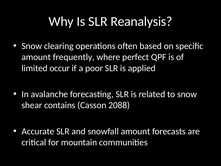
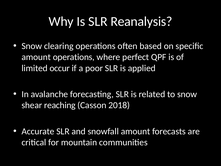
amount frequently: frequently -> operations
contains: contains -> reaching
2088: 2088 -> 2018
